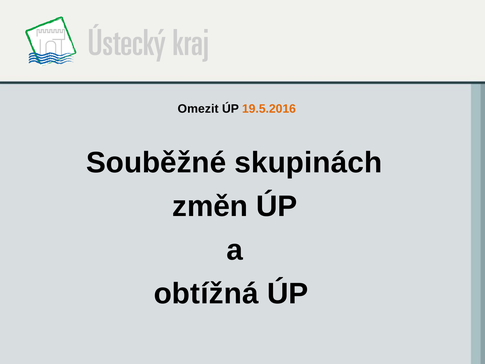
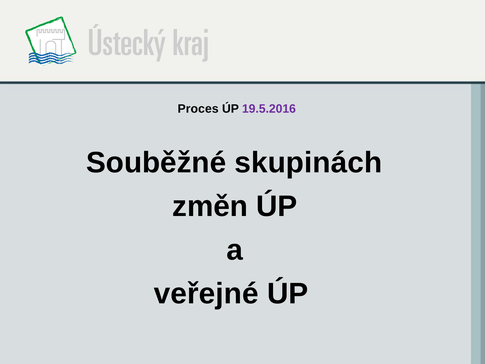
Omezit: Omezit -> Proces
19.5.2016 colour: orange -> purple
obtížná: obtížná -> veřejné
